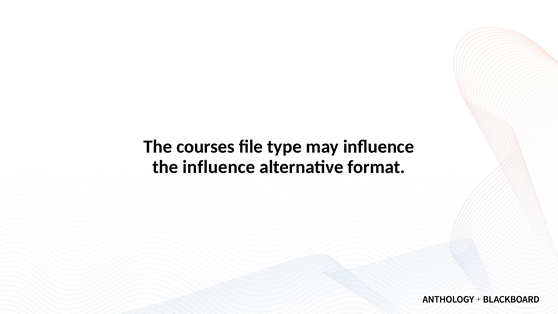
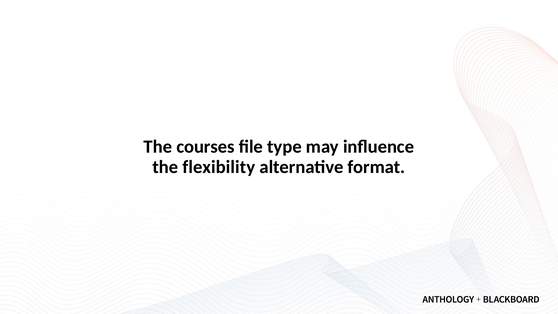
the influence: influence -> flexibility
